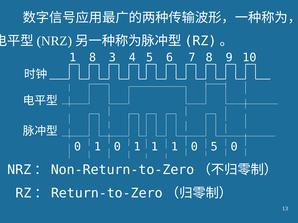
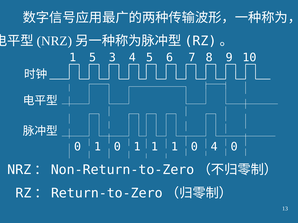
1 8: 8 -> 5
1 5: 5 -> 4
